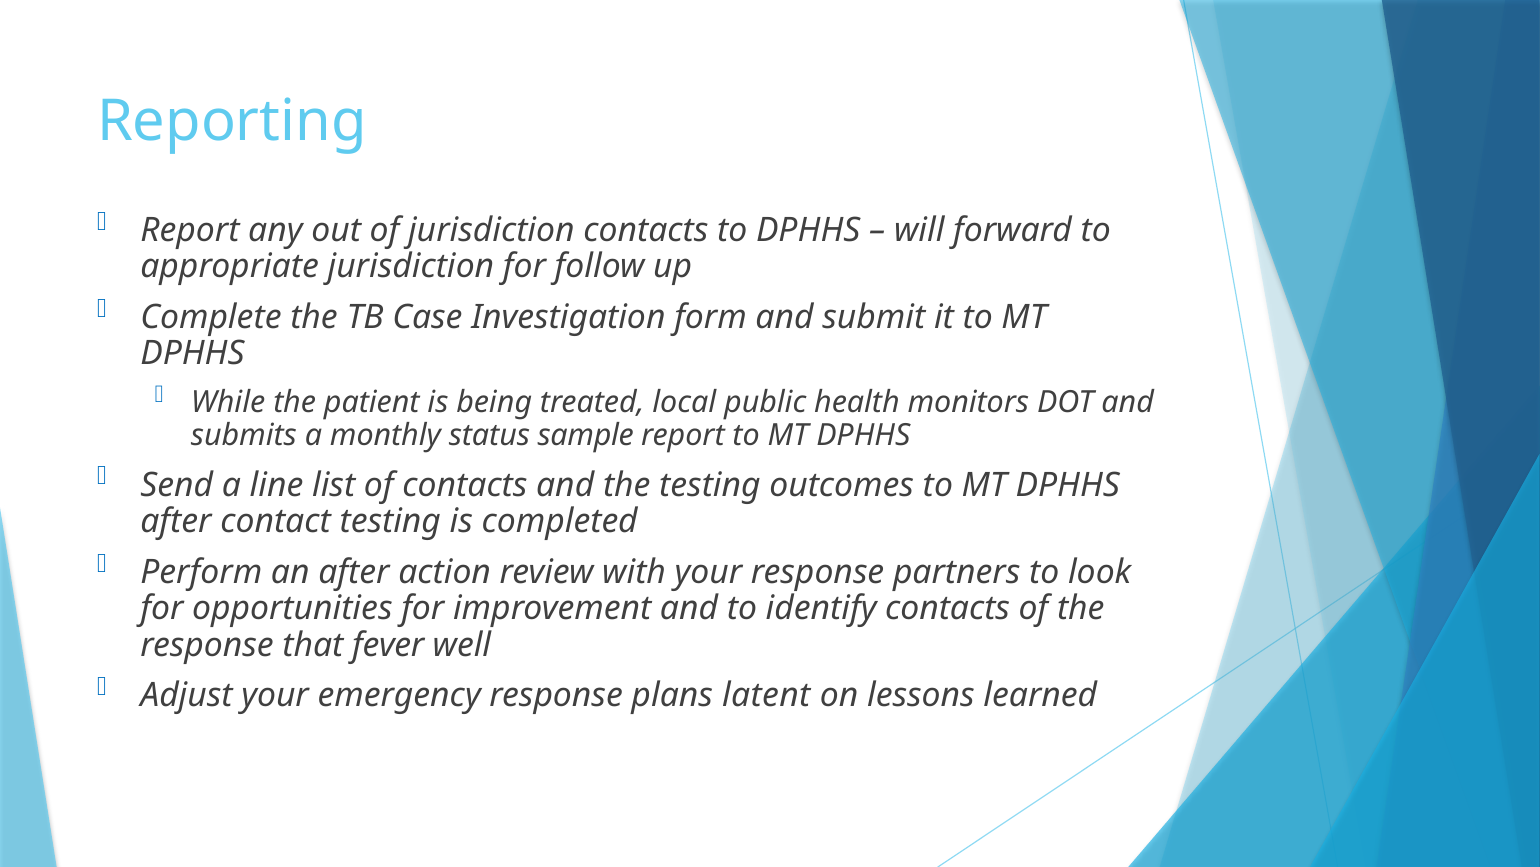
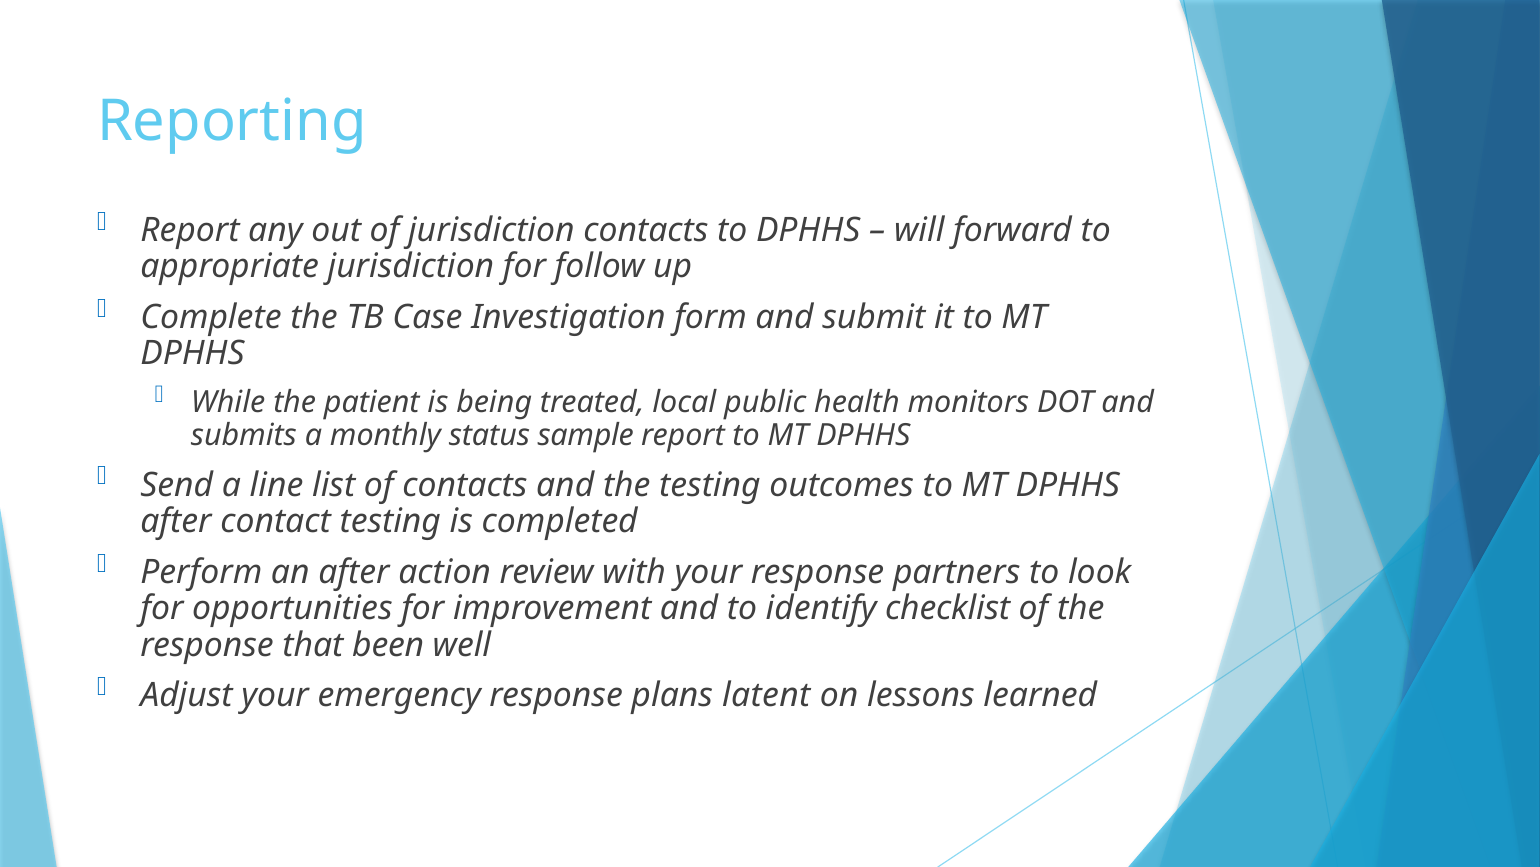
identify contacts: contacts -> checklist
fever: fever -> been
